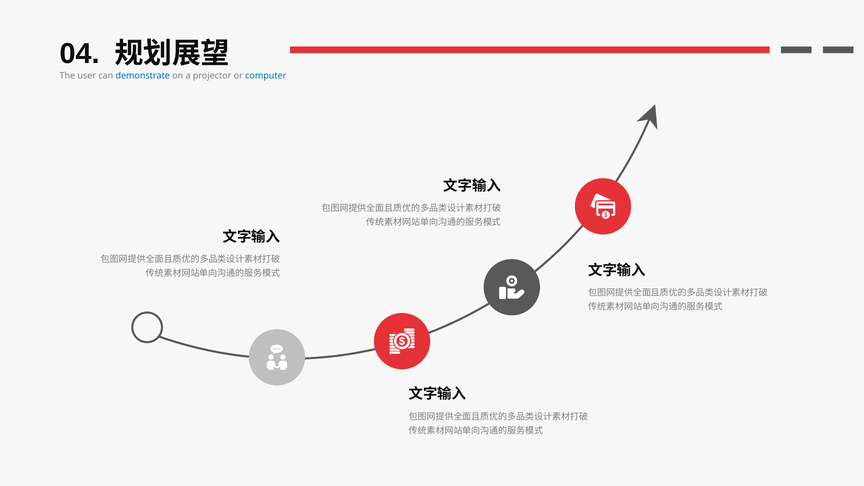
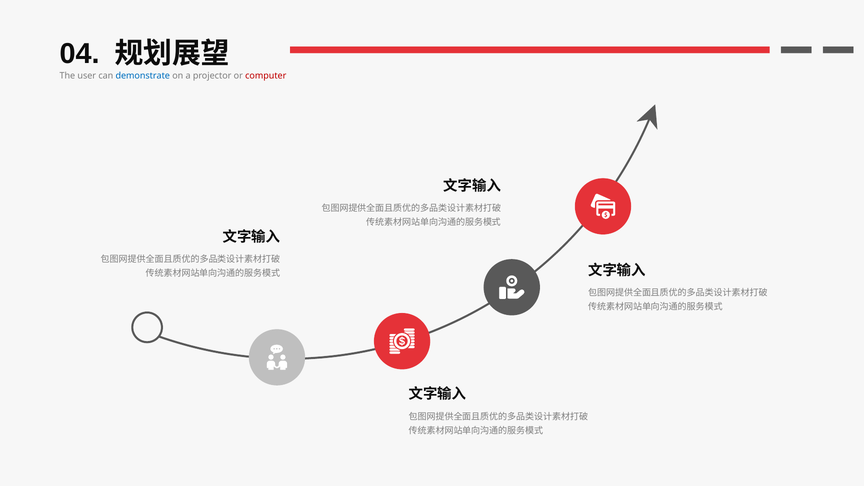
computer colour: blue -> red
